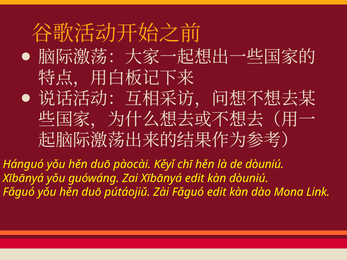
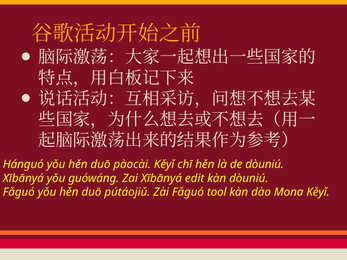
Fǎguó edit: edit -> tool
Mona Link: Link -> Kěyǐ
